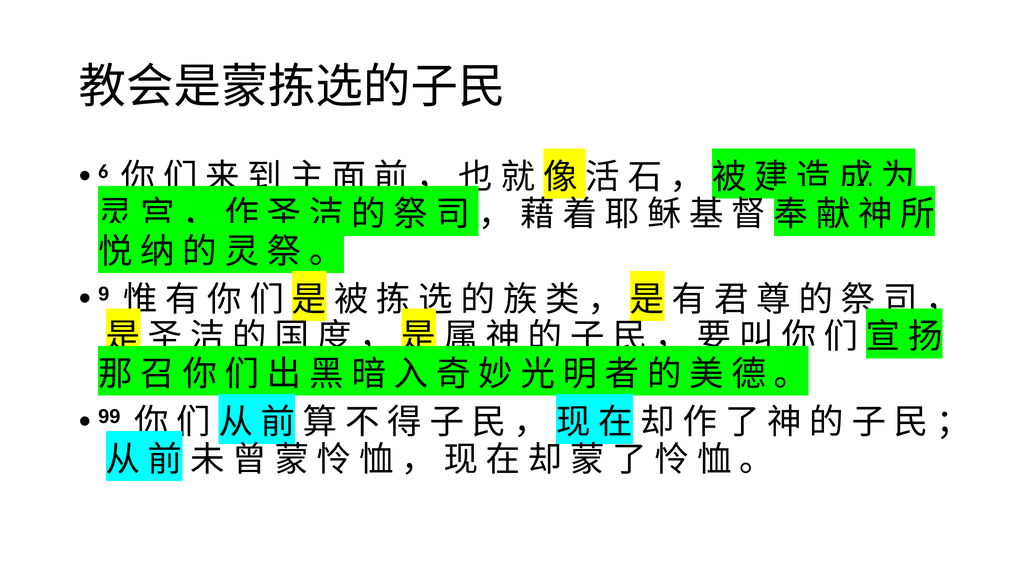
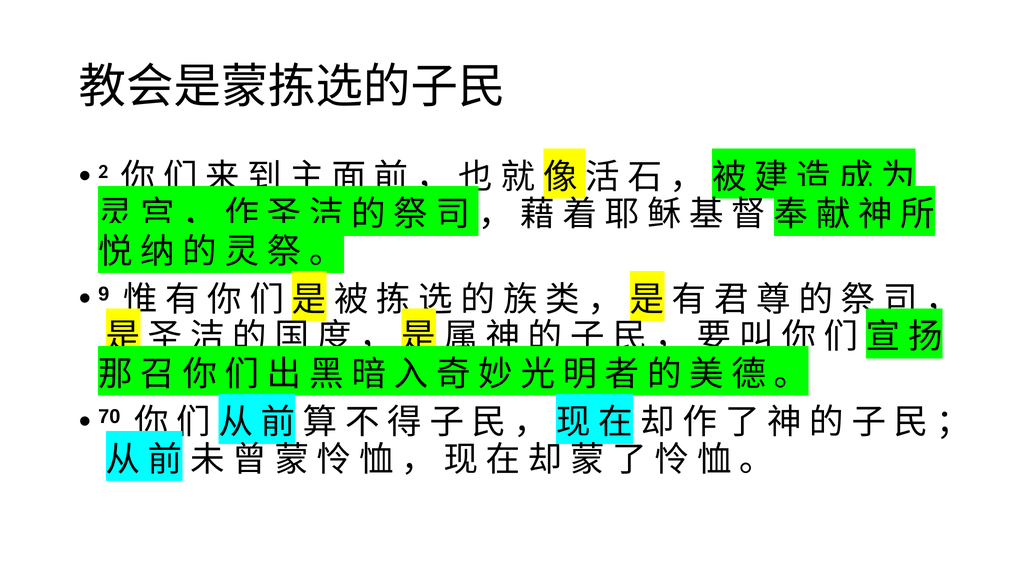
6: 6 -> 2
99: 99 -> 70
